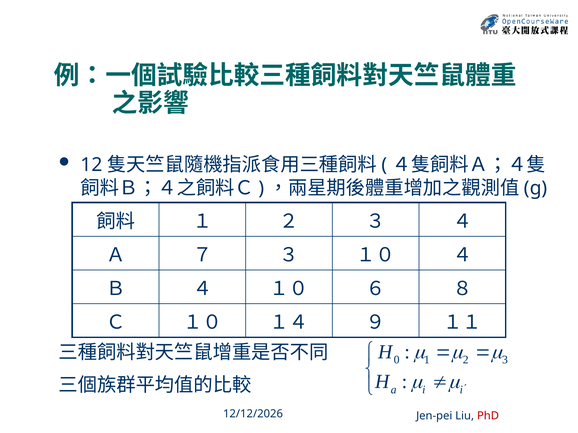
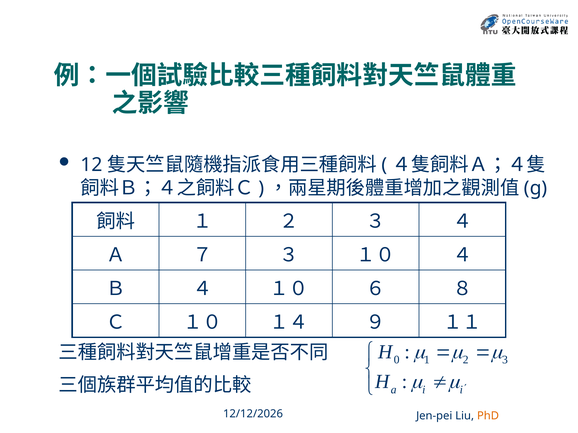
PhD colour: red -> orange
